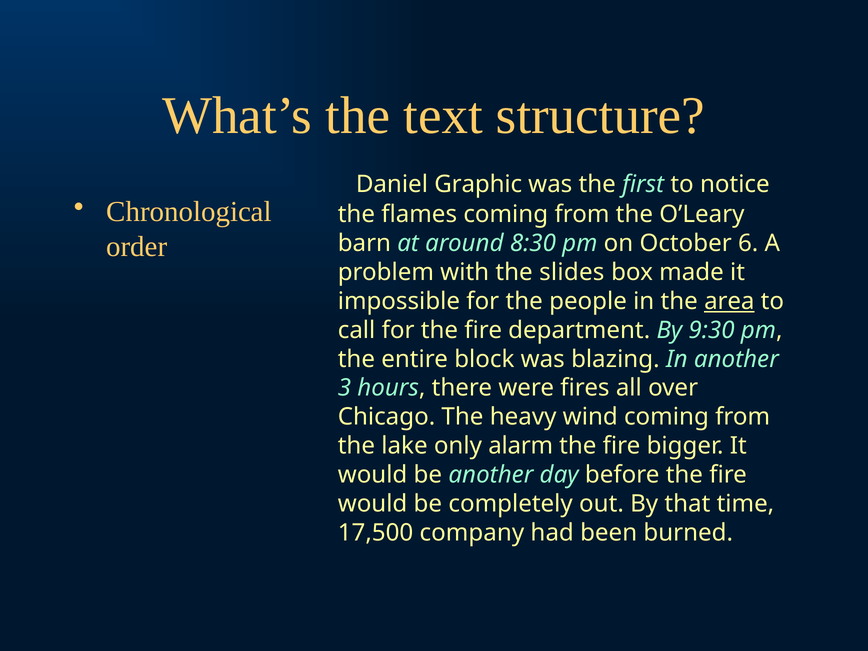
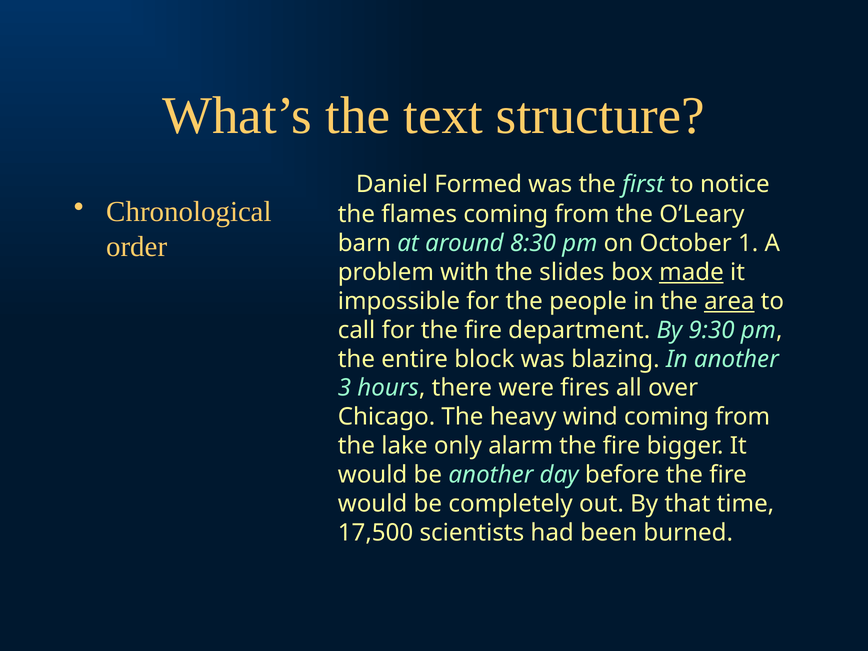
Graphic: Graphic -> Formed
6: 6 -> 1
made underline: none -> present
company: company -> scientists
